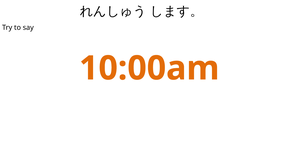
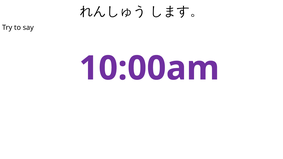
10:00am colour: orange -> purple
